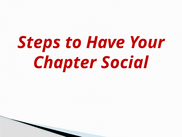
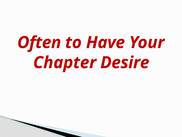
Steps: Steps -> Often
Social: Social -> Desire
